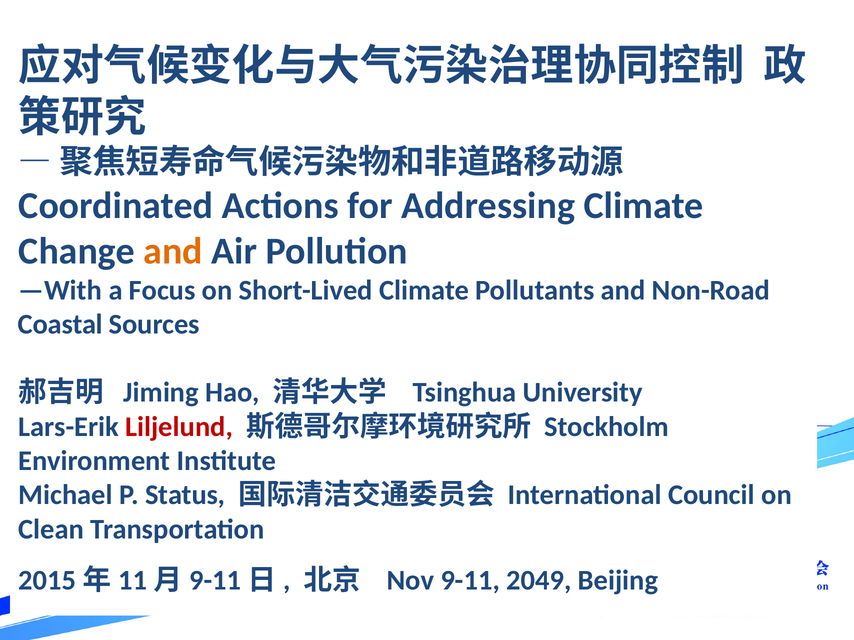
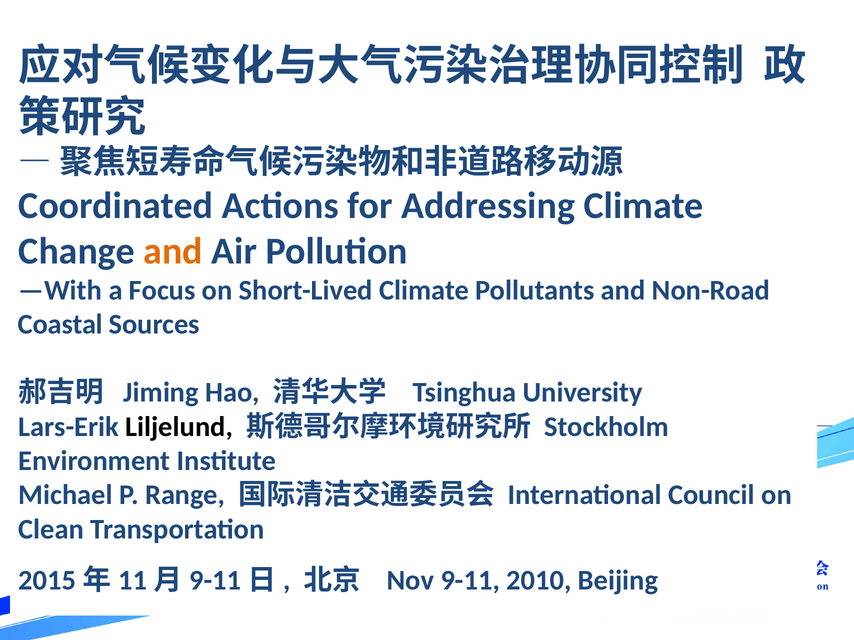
Liljelund colour: red -> black
Status: Status -> Range
2049: 2049 -> 2010
